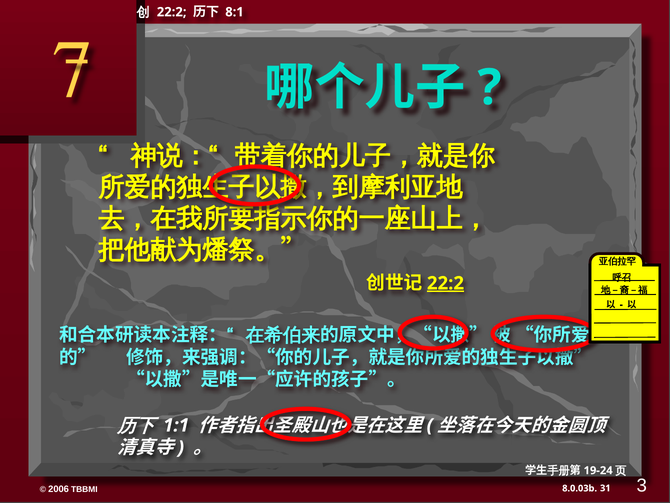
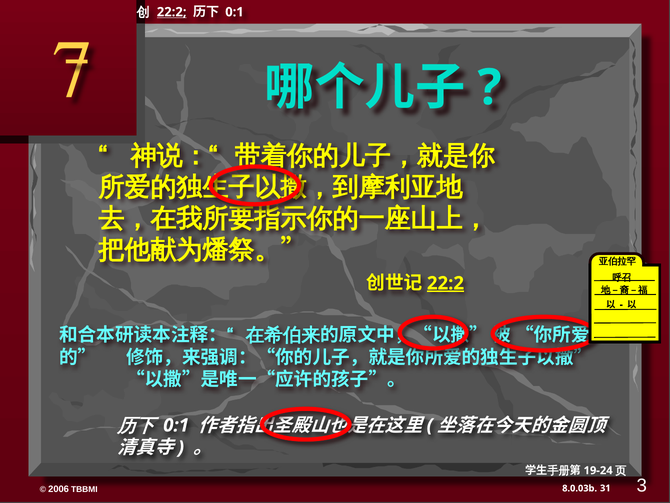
22:2 at (172, 12) underline: none -> present
8:1 at (234, 12): 8:1 -> 0:1
1:1 at (176, 425): 1:1 -> 0:1
